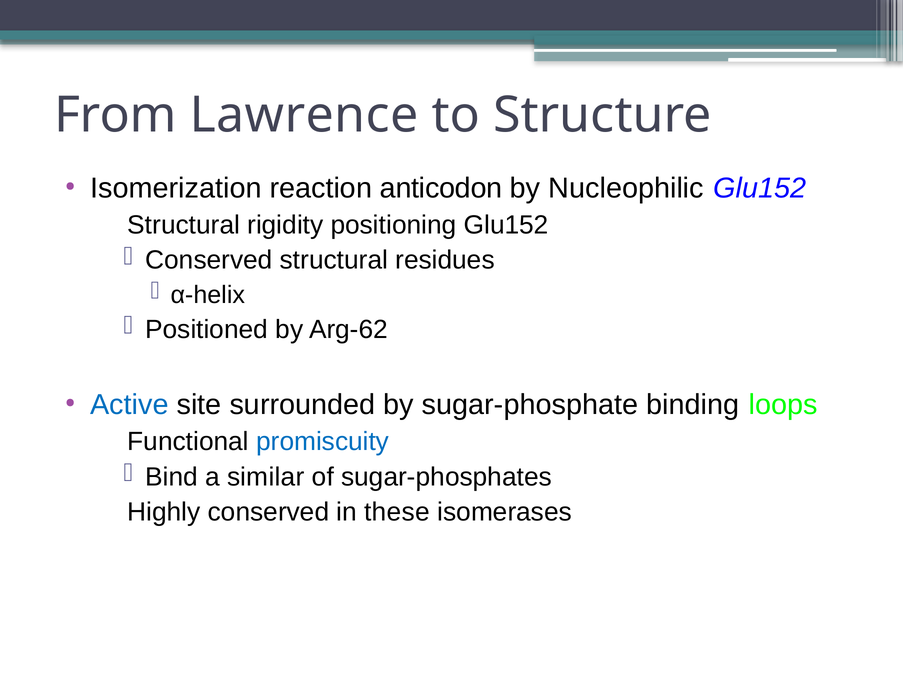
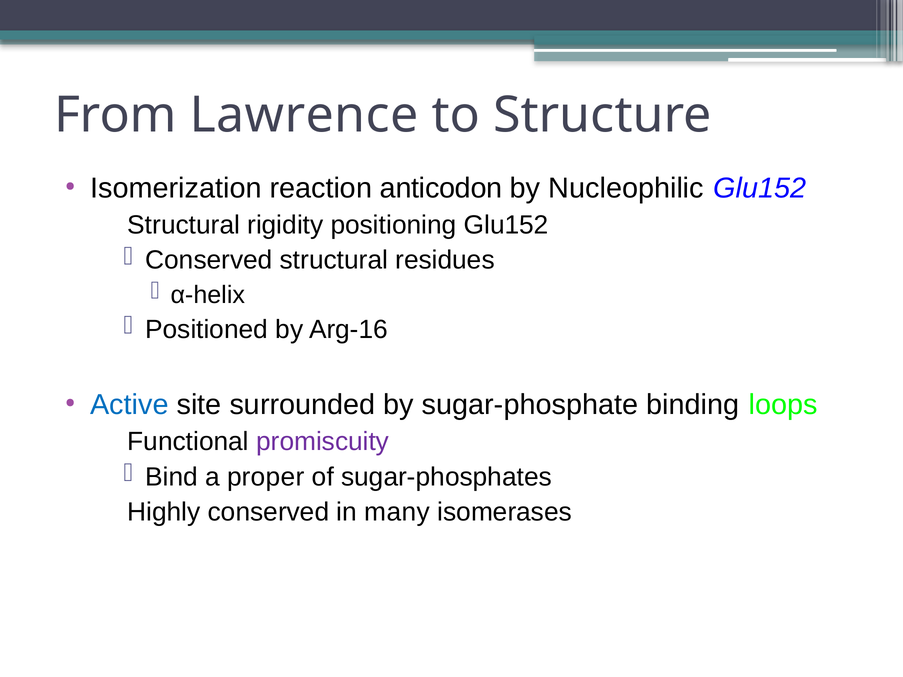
Arg-62: Arg-62 -> Arg-16
promiscuity colour: blue -> purple
similar: similar -> proper
these: these -> many
